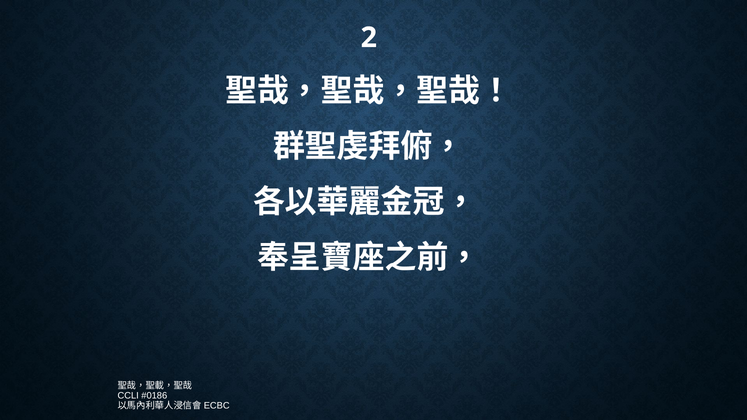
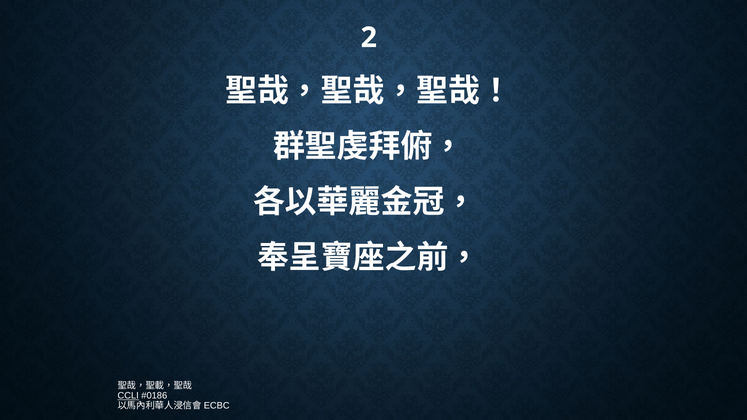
CCLI underline: none -> present
